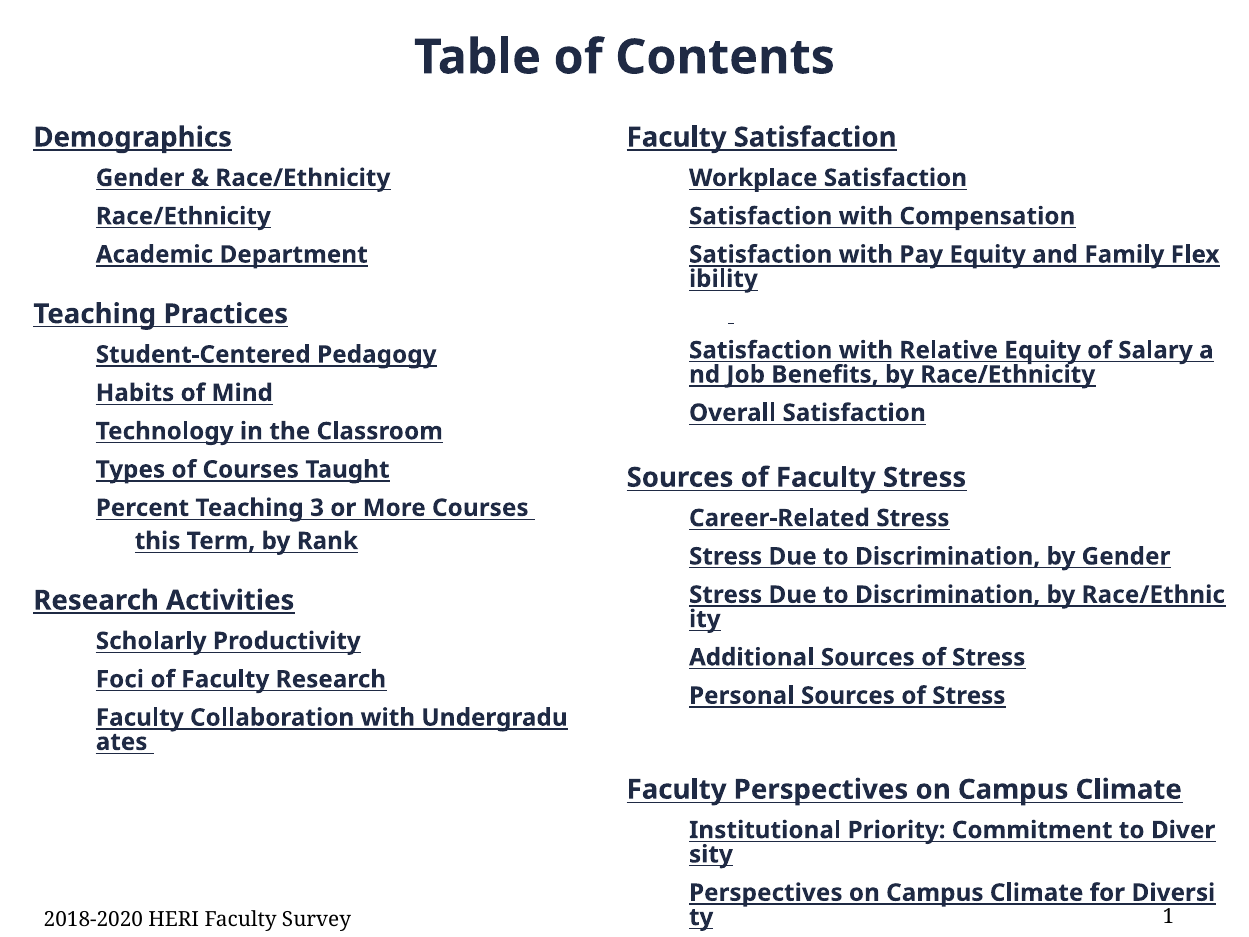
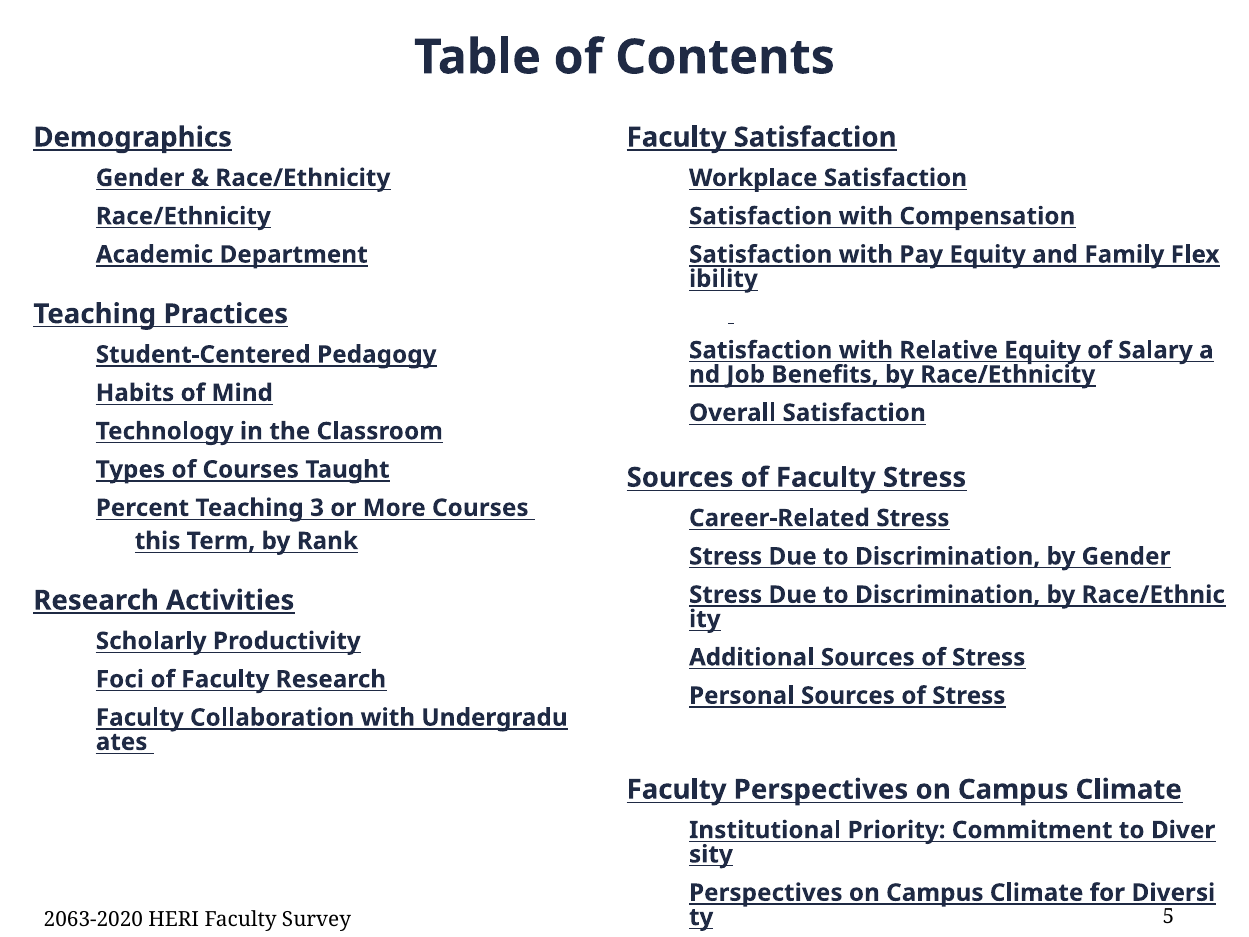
2018-2020: 2018-2020 -> 2063-2020
1: 1 -> 5
